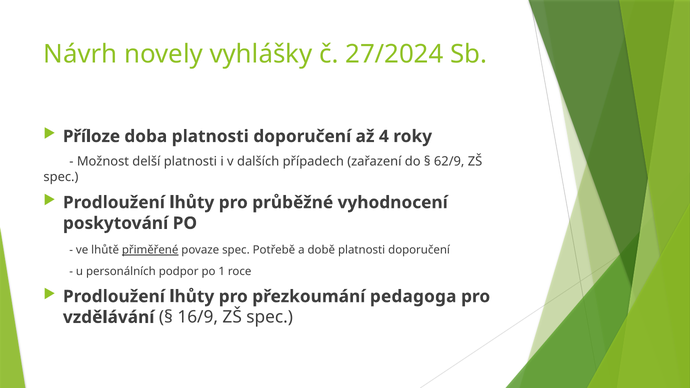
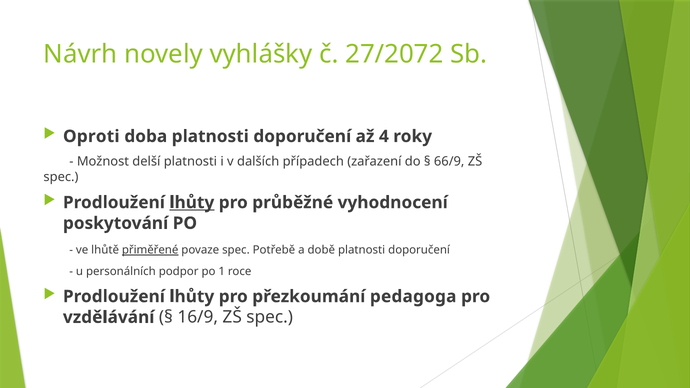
27/2024: 27/2024 -> 27/2072
Příloze: Příloze -> Oproti
62/9: 62/9 -> 66/9
lhůty at (192, 203) underline: none -> present
